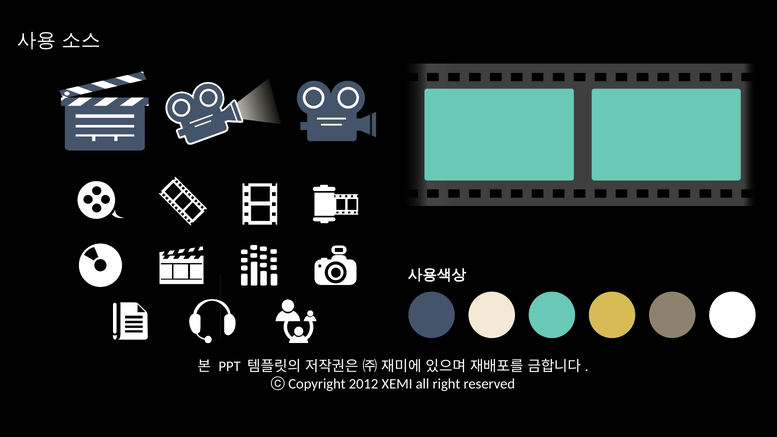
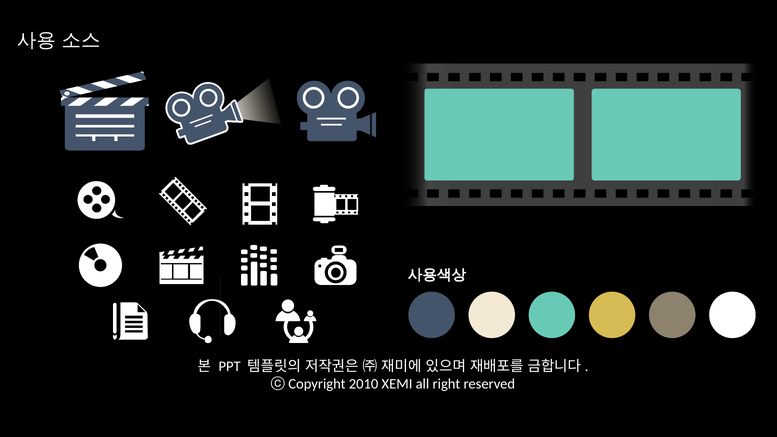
2012: 2012 -> 2010
